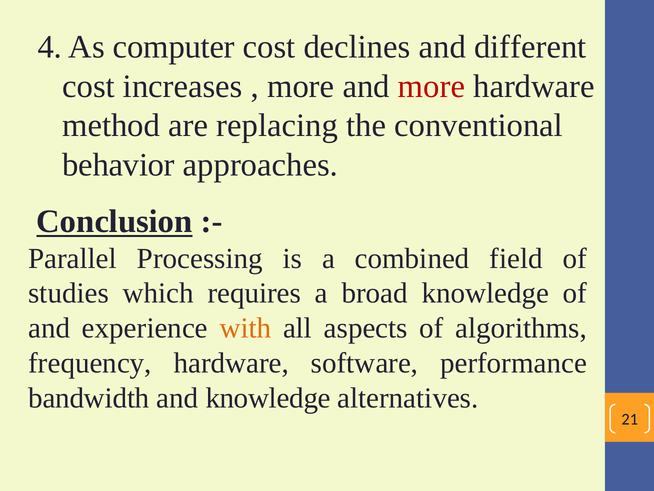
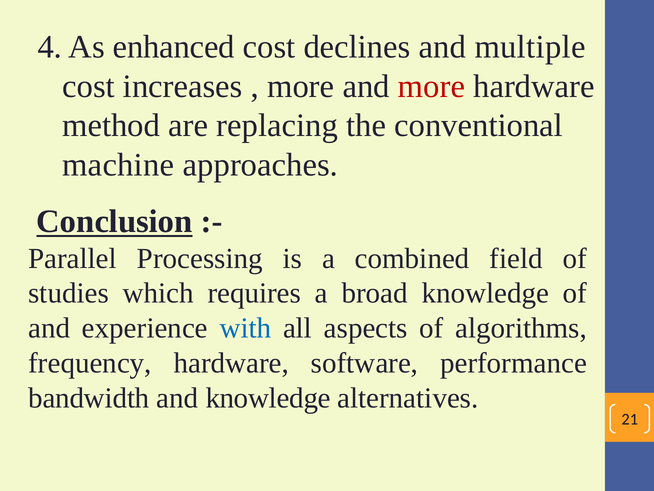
computer: computer -> enhanced
different: different -> multiple
behavior: behavior -> machine
with colour: orange -> blue
